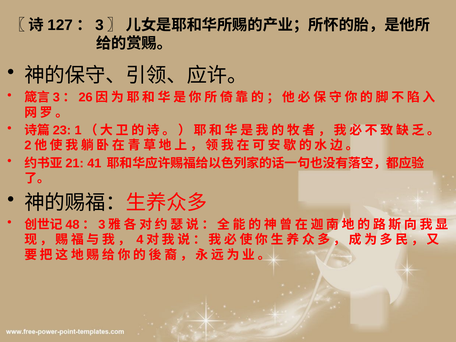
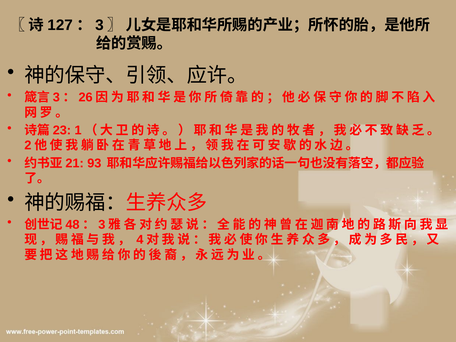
41: 41 -> 93
